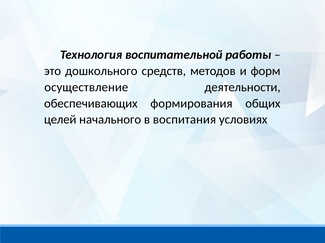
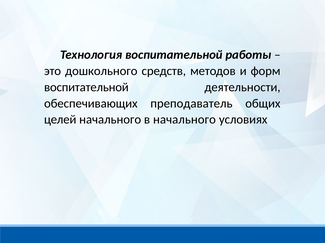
осуществление at (86, 87): осуществление -> воспитательной
формирования: формирования -> преподаватель
в воспитания: воспитания -> начального
